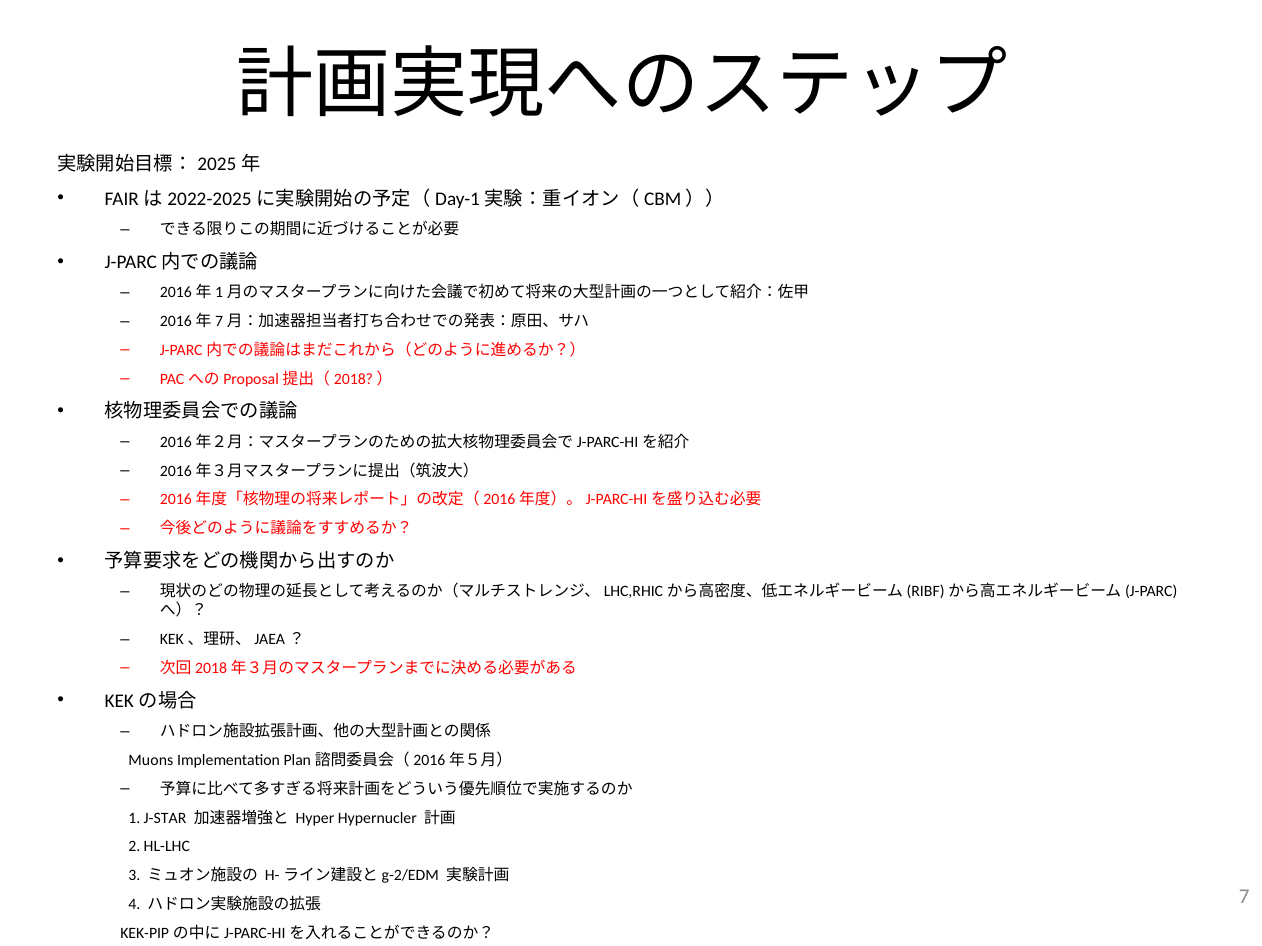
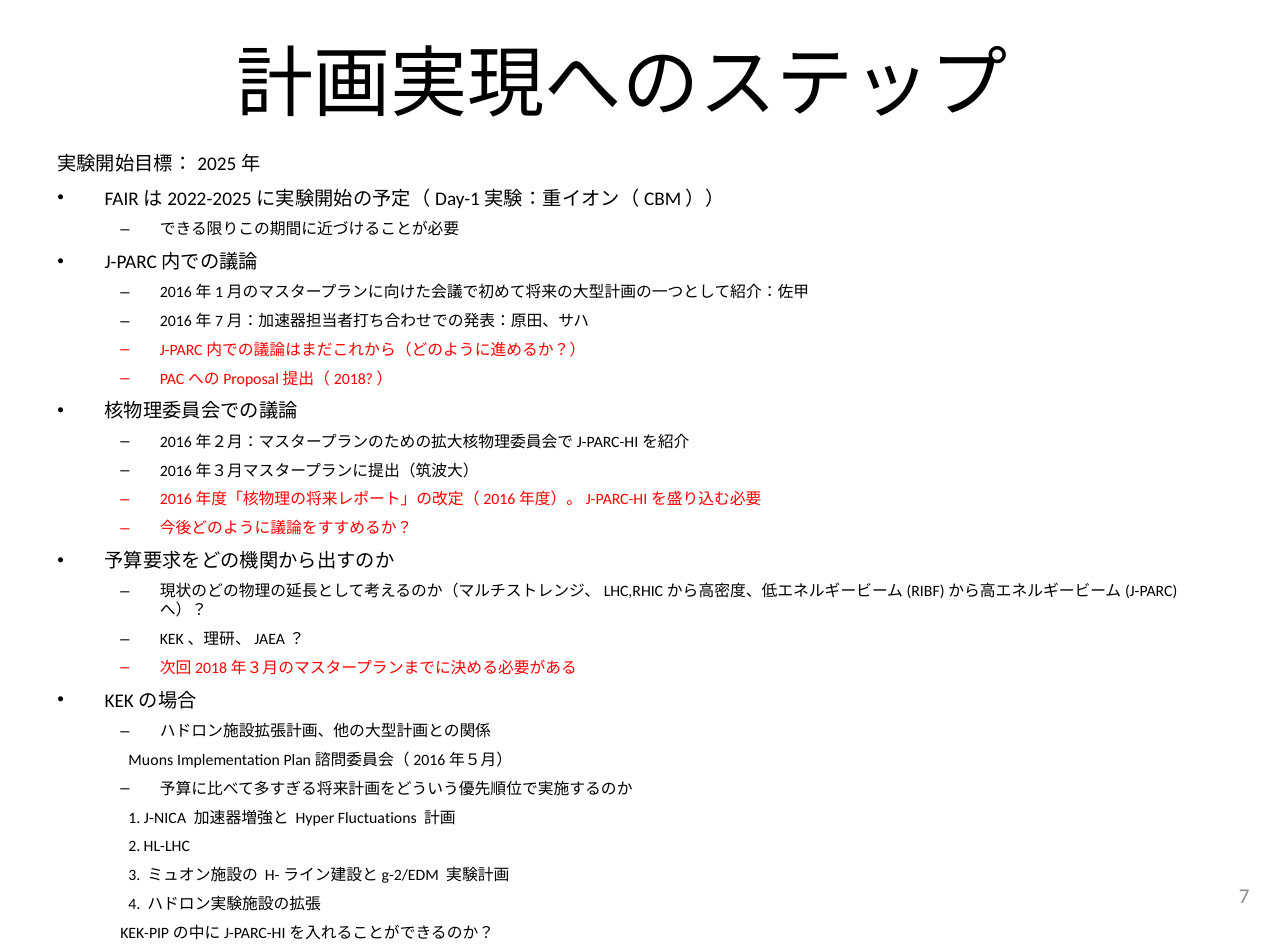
J-STAR: J-STAR -> J-NICA
Hypernucler: Hypernucler -> Fluctuations
